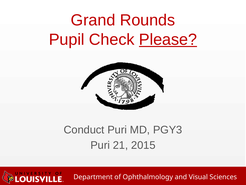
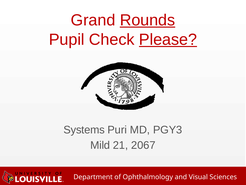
Rounds underline: none -> present
Conduct: Conduct -> Systems
Puri at (100, 145): Puri -> Mild
2015: 2015 -> 2067
